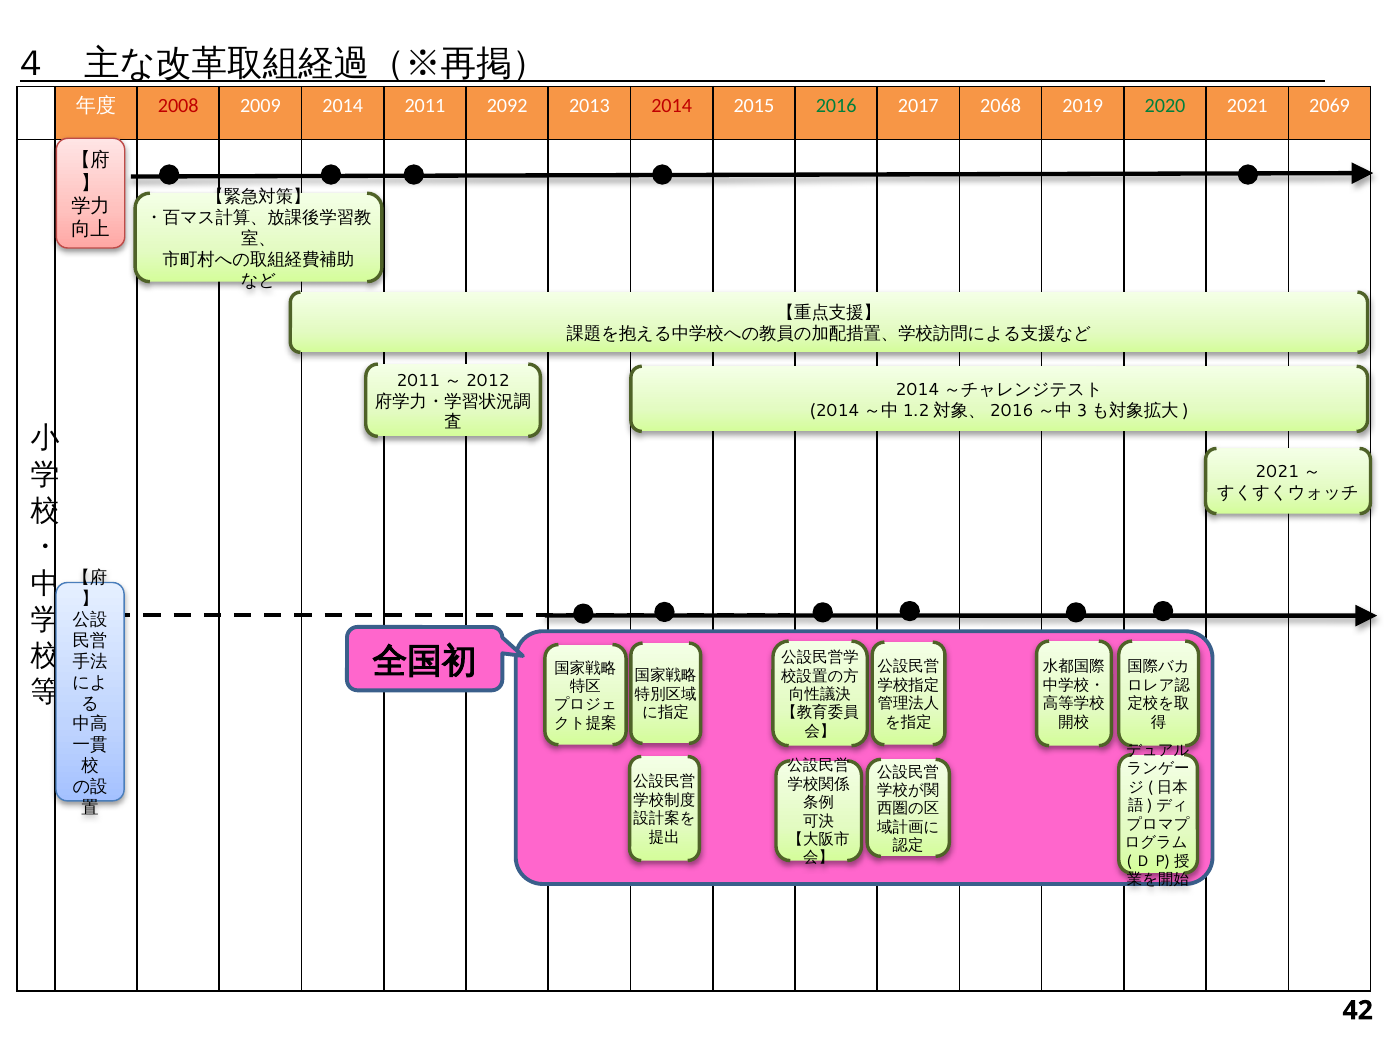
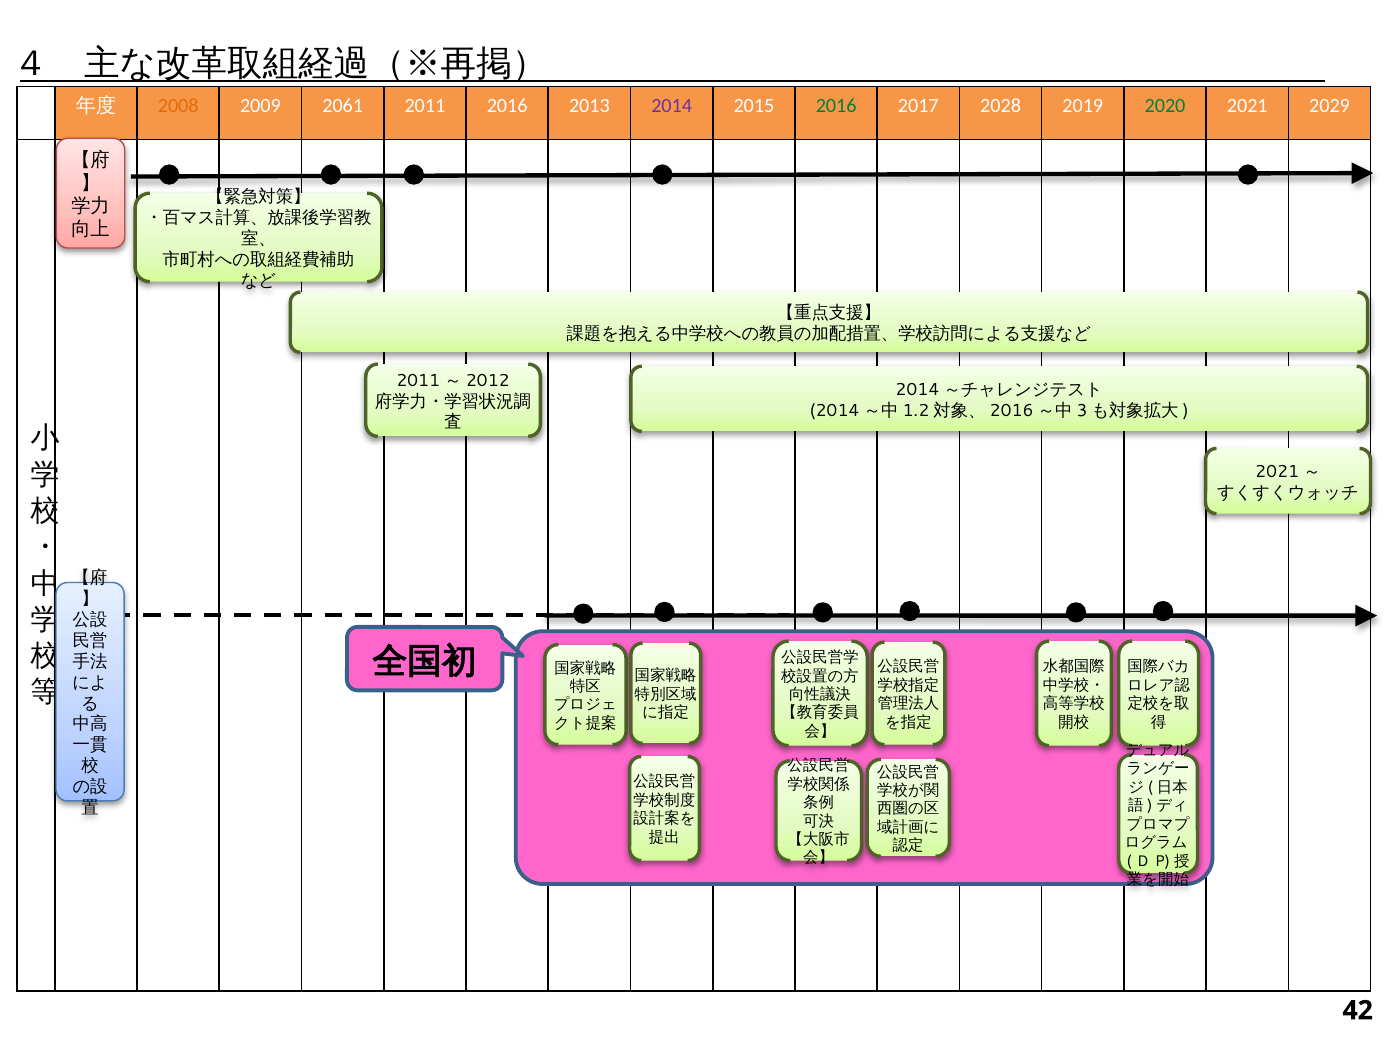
2008 colour: red -> orange
2009 2014: 2014 -> 2061
2011 2092: 2092 -> 2016
2014 at (672, 105) colour: red -> purple
2068: 2068 -> 2028
2069: 2069 -> 2029
